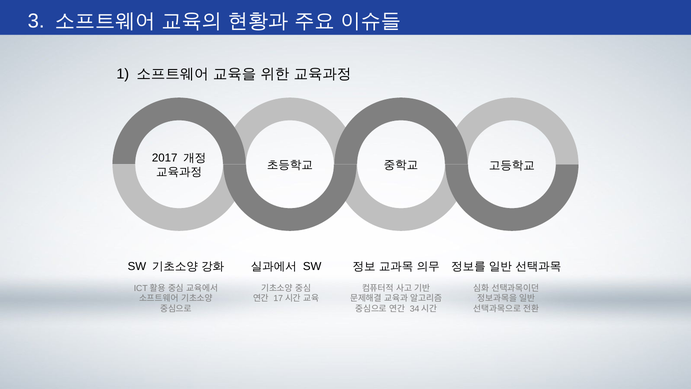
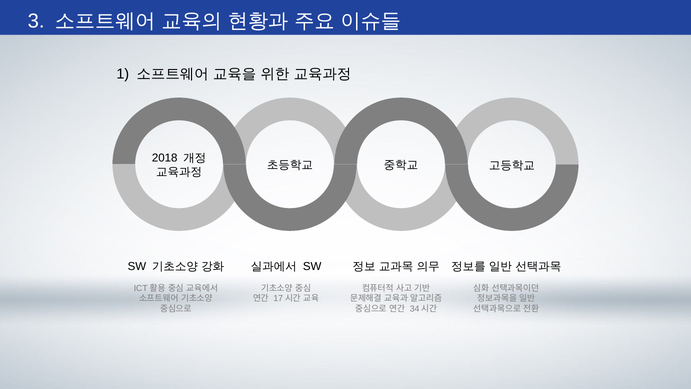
2017: 2017 -> 2018
